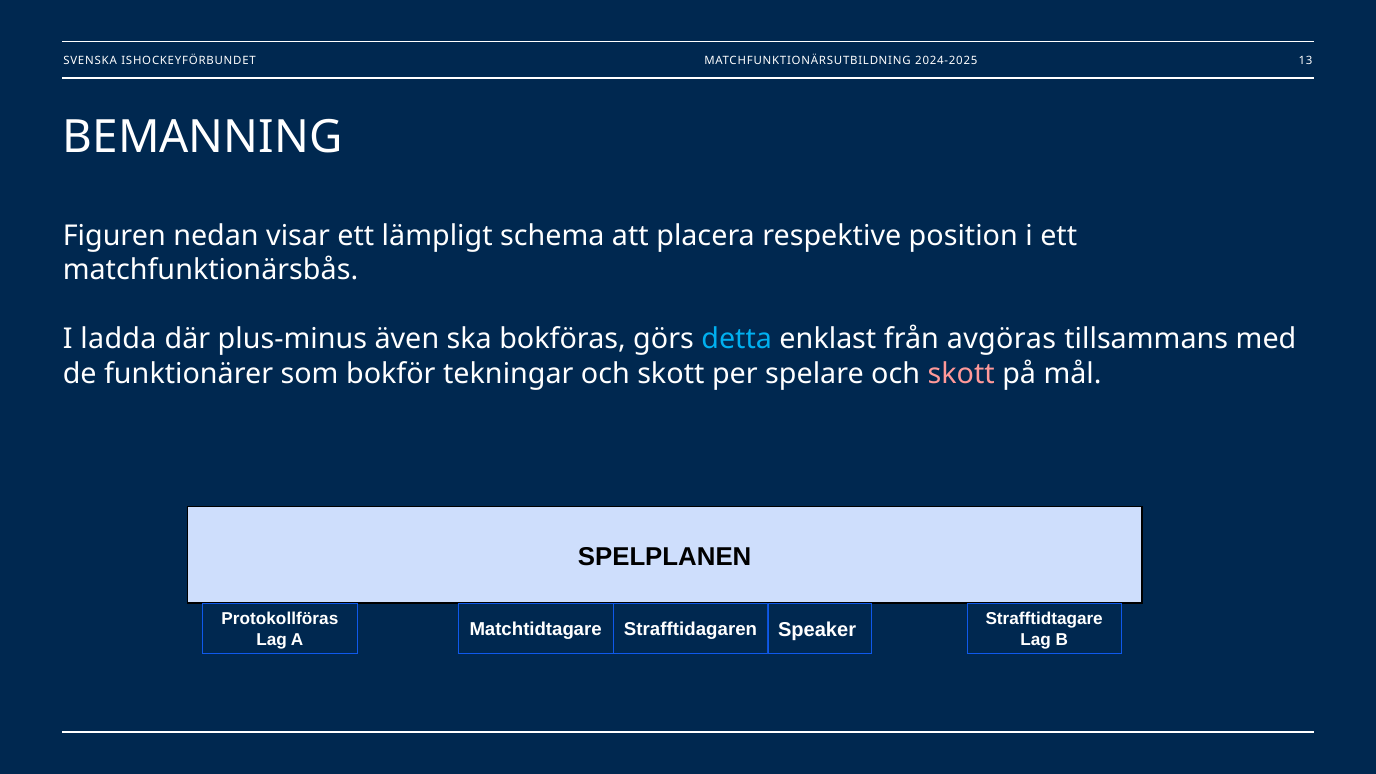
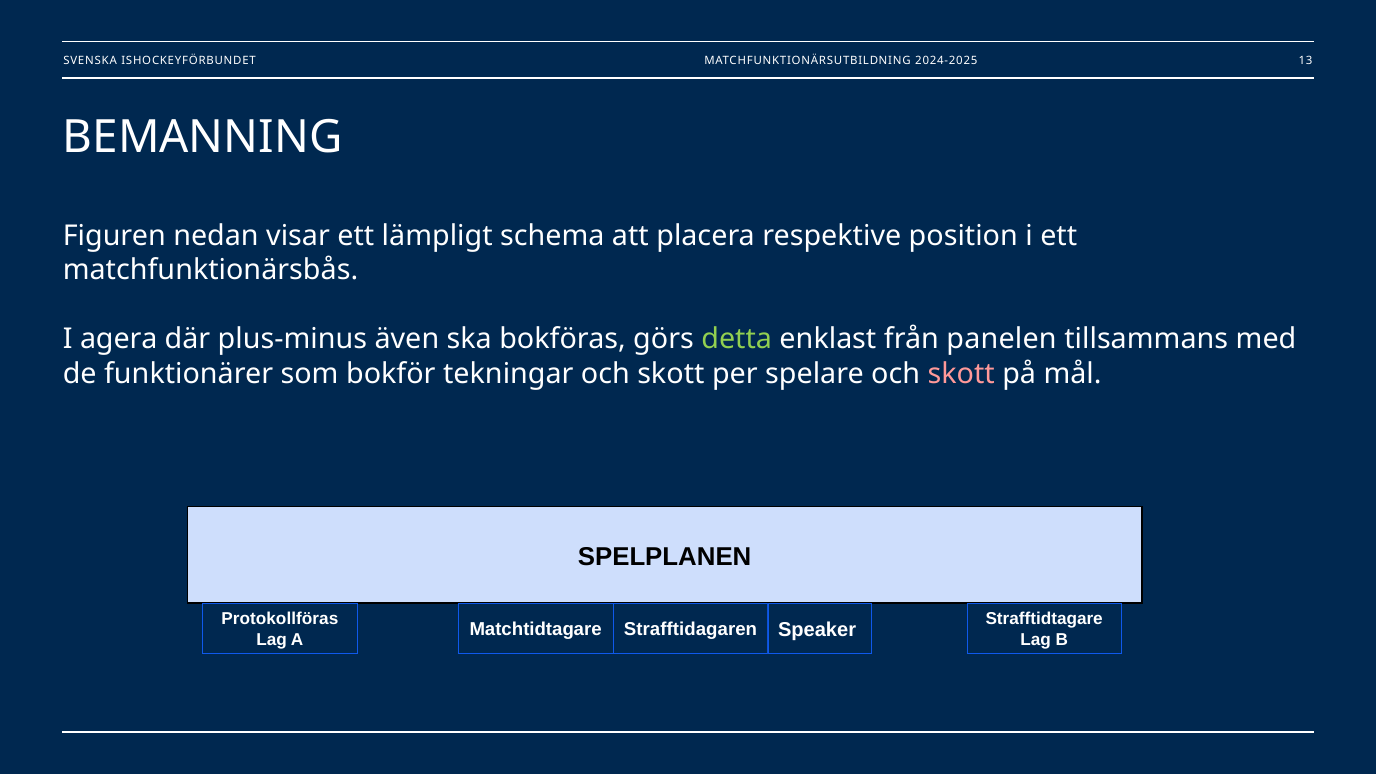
ladda: ladda -> agera
detta colour: light blue -> light green
avgöras: avgöras -> panelen
